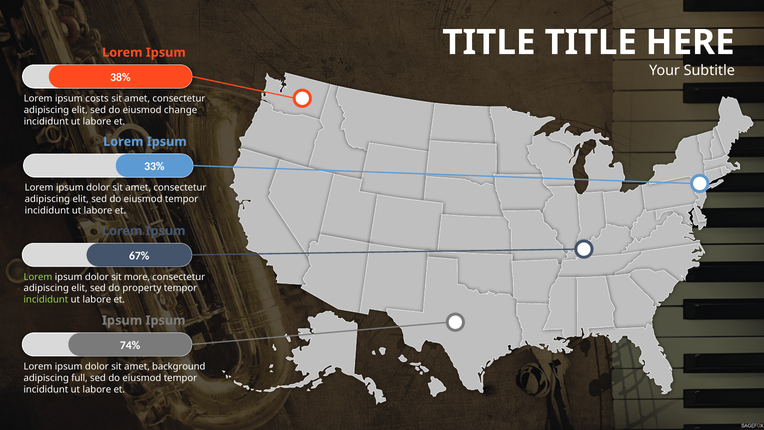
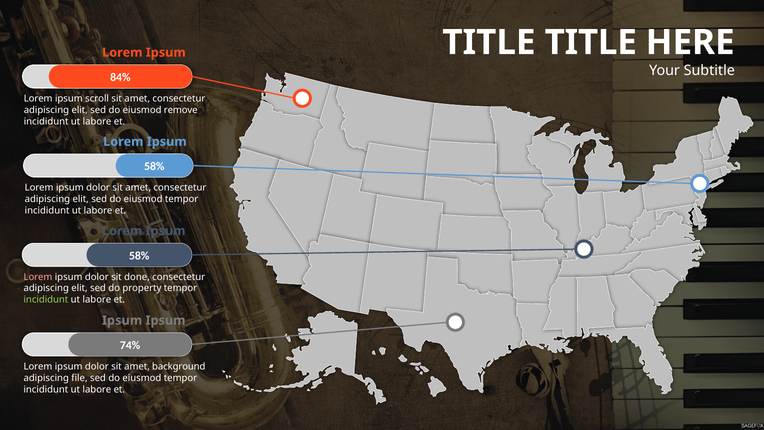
38%: 38% -> 84%
costs: costs -> scroll
change: change -> remove
33% at (154, 166): 33% -> 58%
67% at (139, 255): 67% -> 58%
Lorem at (38, 277) colour: light green -> pink
more: more -> done
full: full -> file
